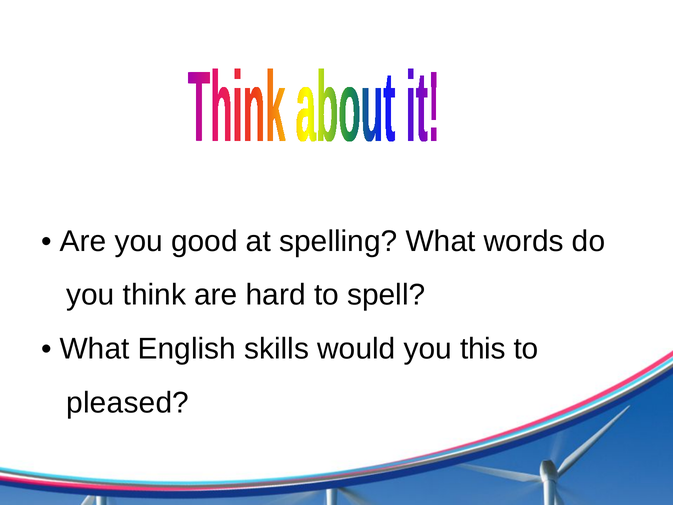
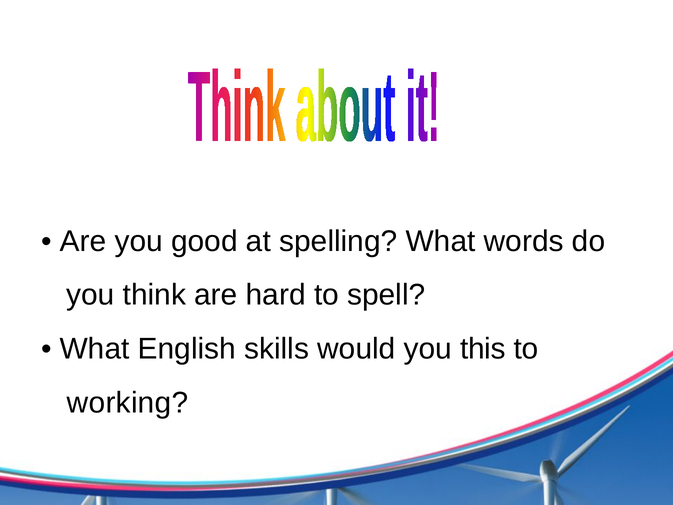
pleased: pleased -> working
